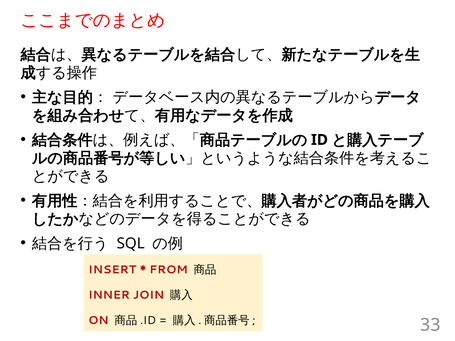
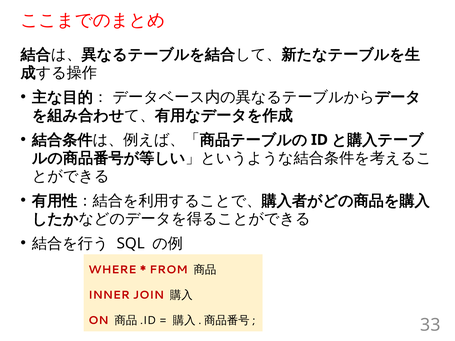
INSERT: INSERT -> WHERE
